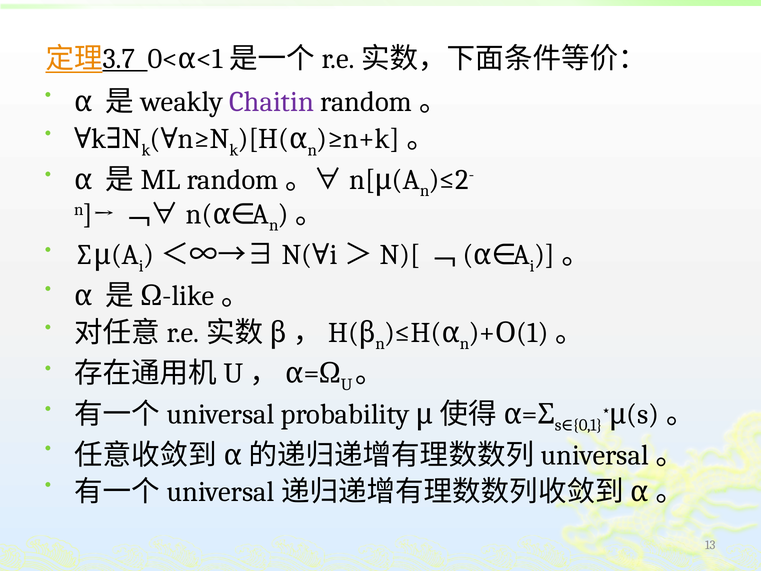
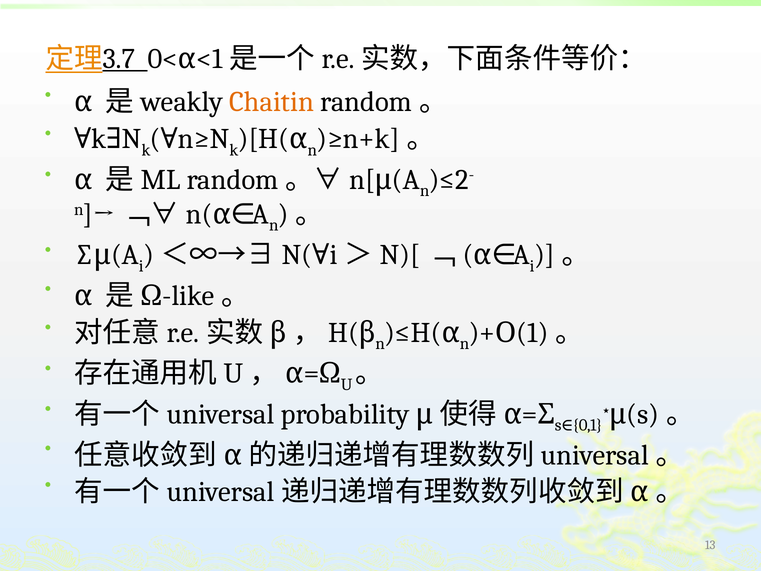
Chaitin colour: purple -> orange
